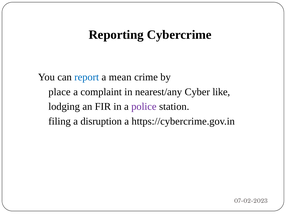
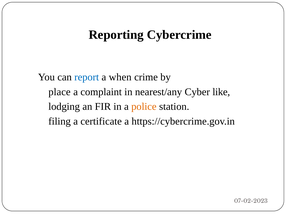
mean: mean -> when
police colour: purple -> orange
disruption: disruption -> certificate
